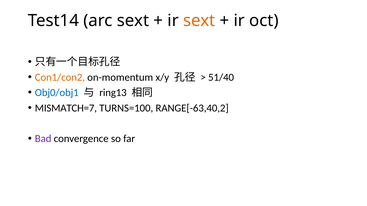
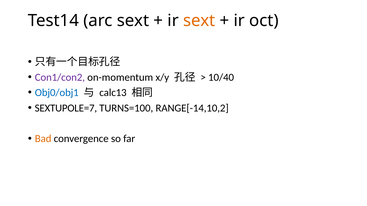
Con1/con2 colour: orange -> purple
51/40: 51/40 -> 10/40
ring13: ring13 -> calc13
MISMATCH=7: MISMATCH=7 -> SEXTUPOLE=7
RANGE[-63,40,2: RANGE[-63,40,2 -> RANGE[-14,10,2
Bad colour: purple -> orange
